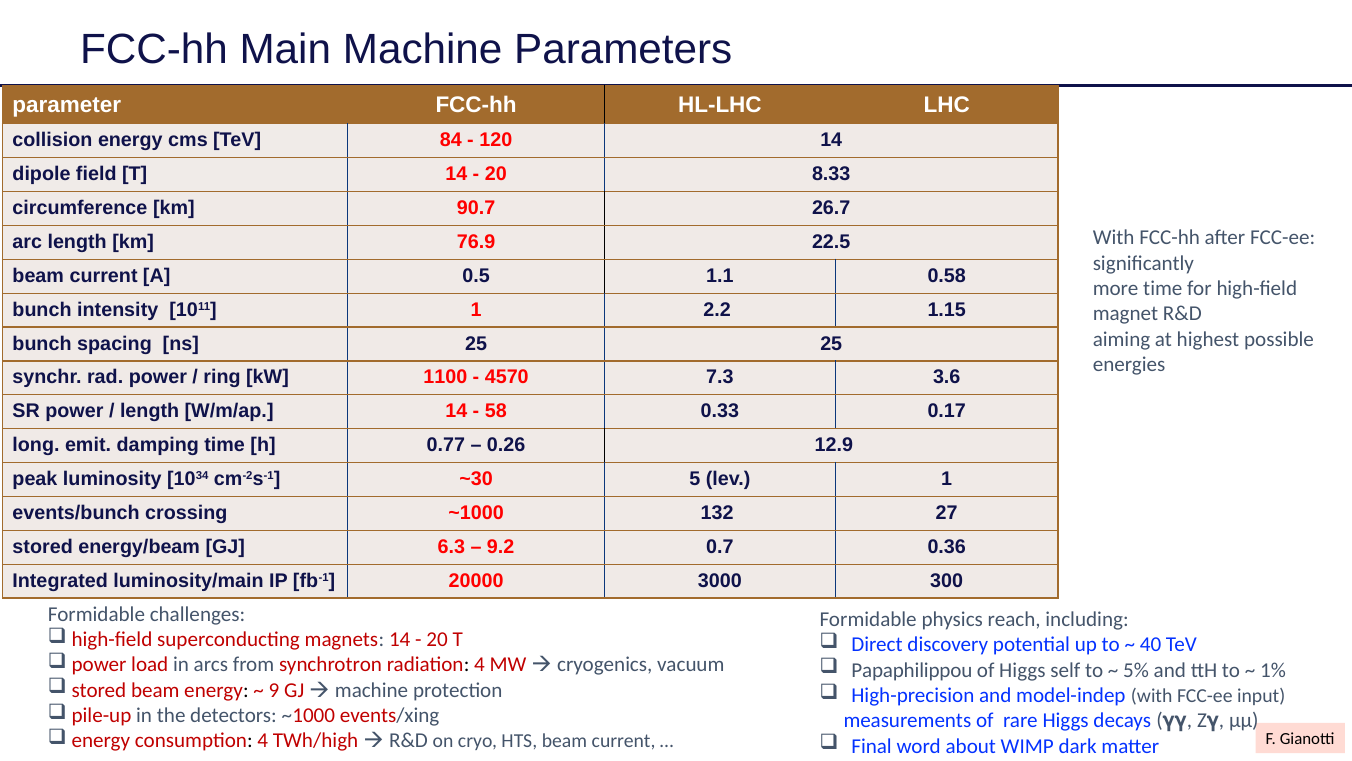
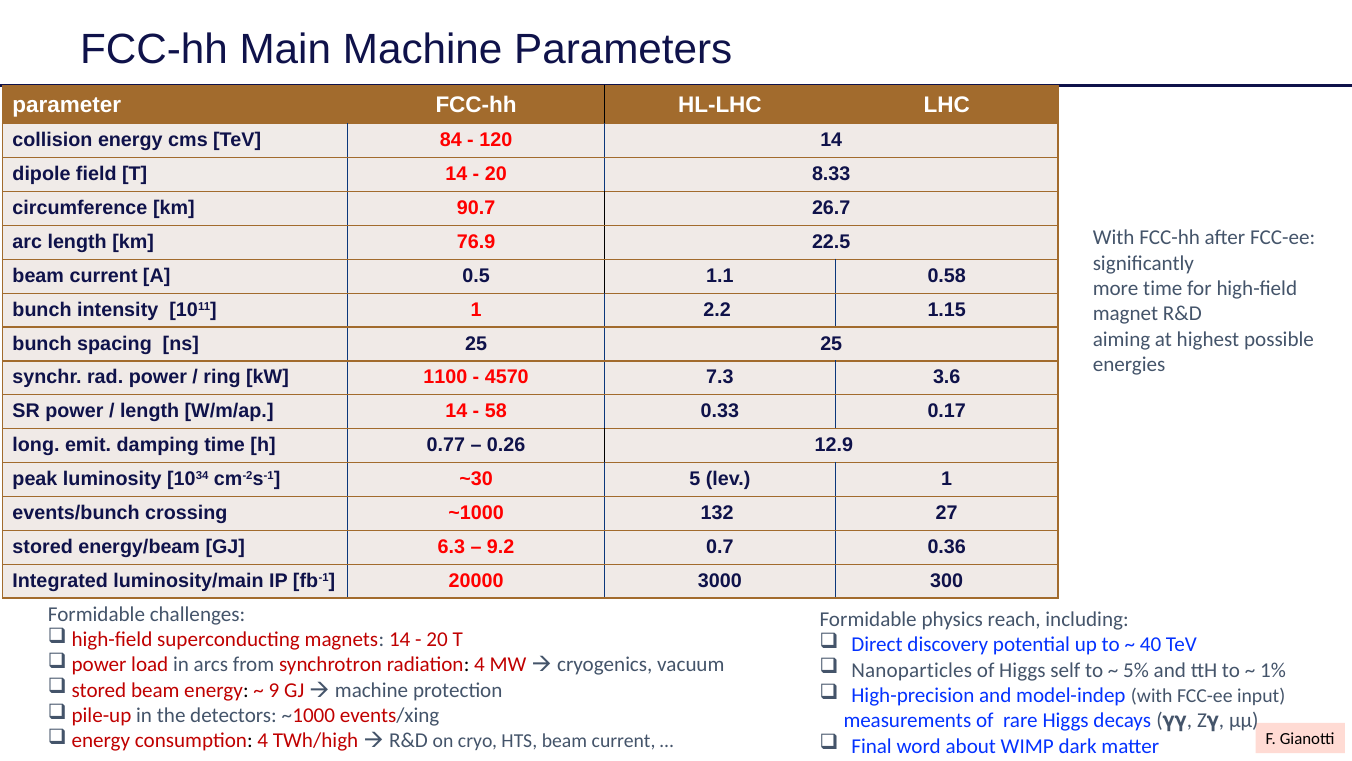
Papaphilippou: Papaphilippou -> Nanoparticles
